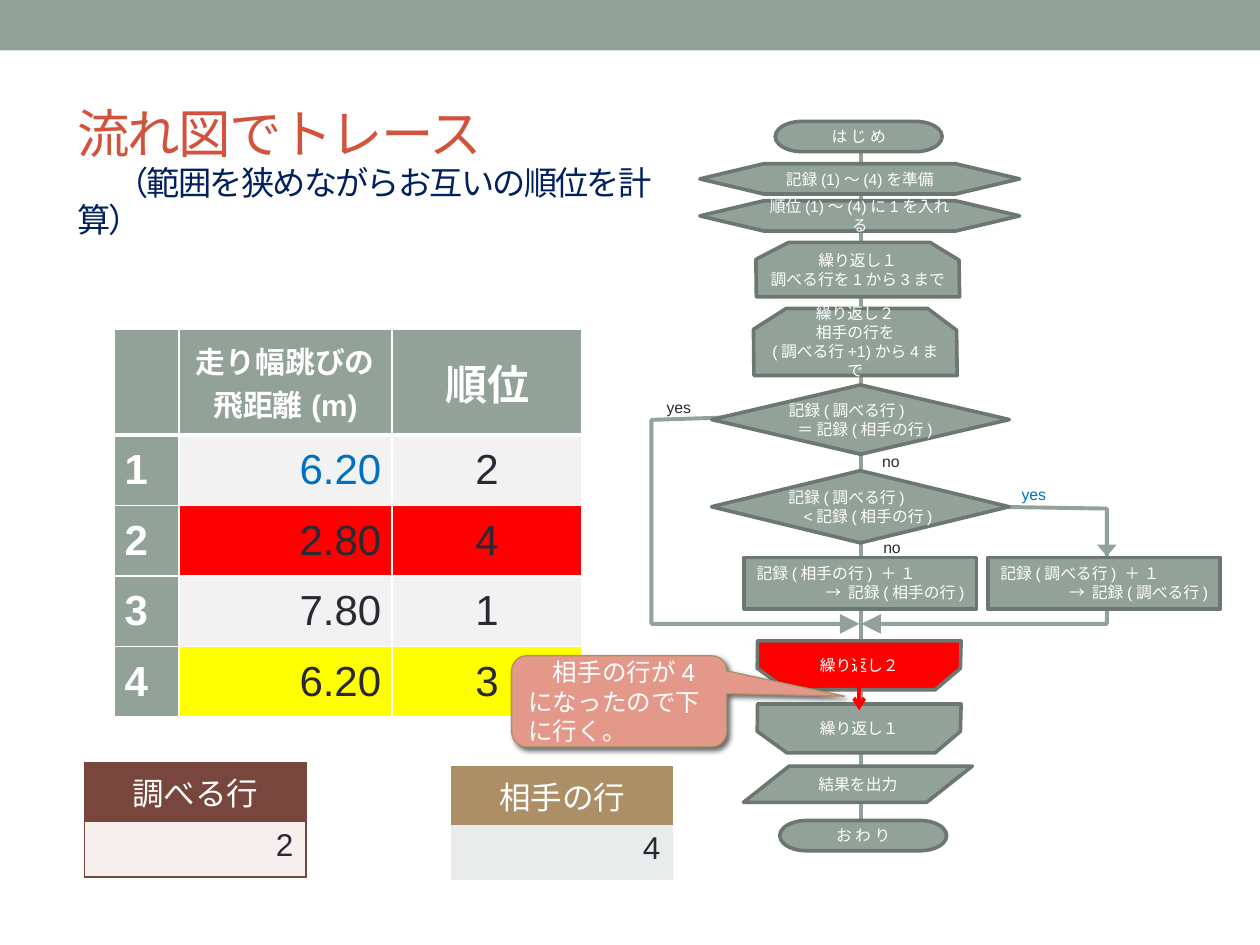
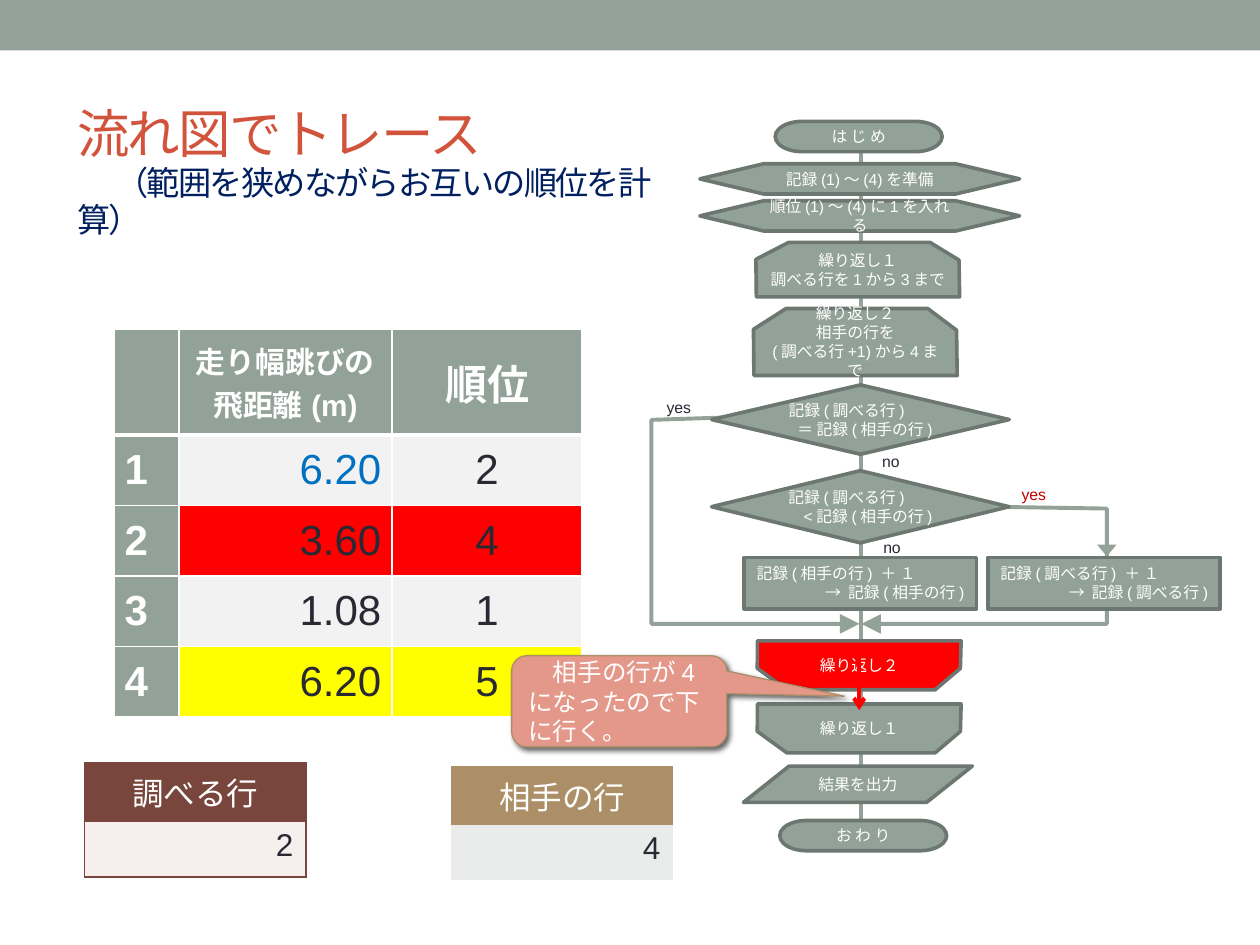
yes at (1034, 496) colour: blue -> red
2.80: 2.80 -> 3.60
7.80: 7.80 -> 1.08
6.20 3: 3 -> 5
